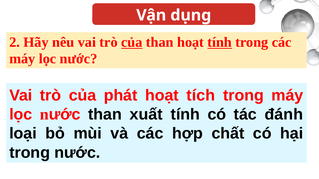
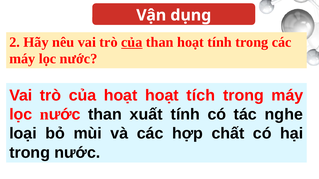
tính at (220, 42) underline: present -> none
của phát: phát -> hoạt
đánh: đánh -> nghe
